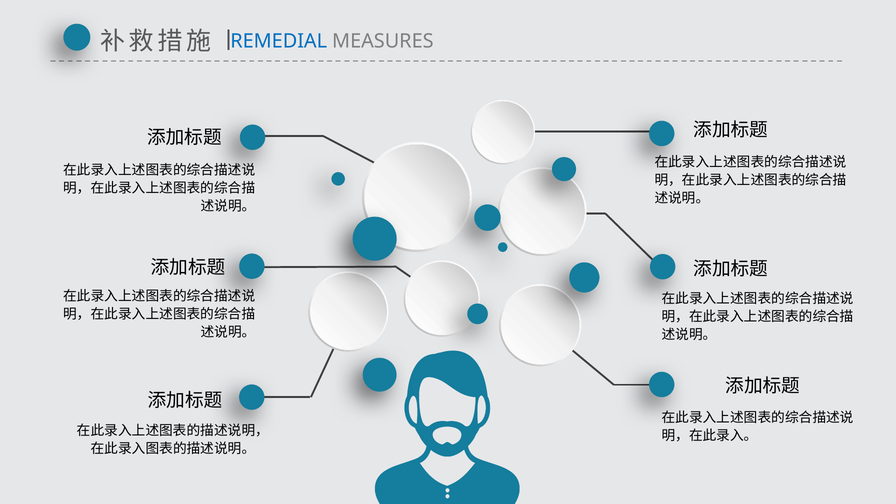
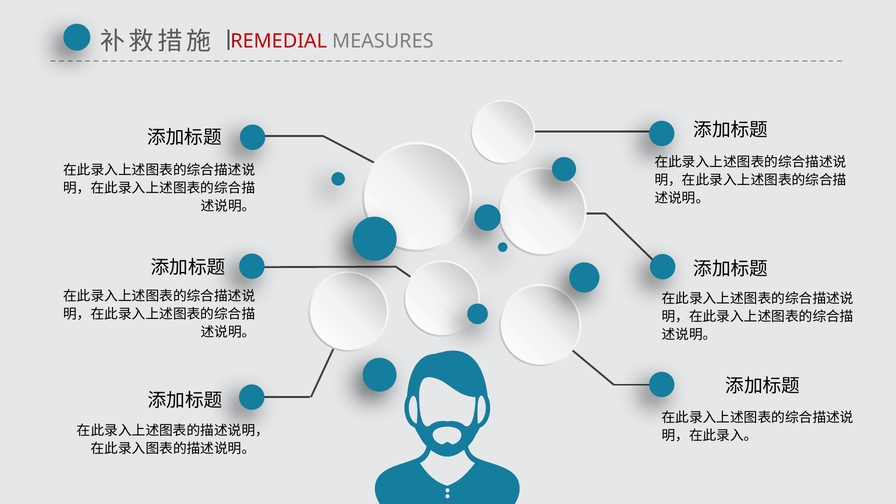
REMEDIAL colour: blue -> red
